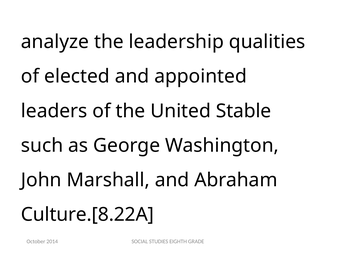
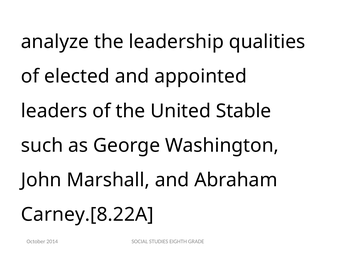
Culture.[8.22A: Culture.[8.22A -> Carney.[8.22A
